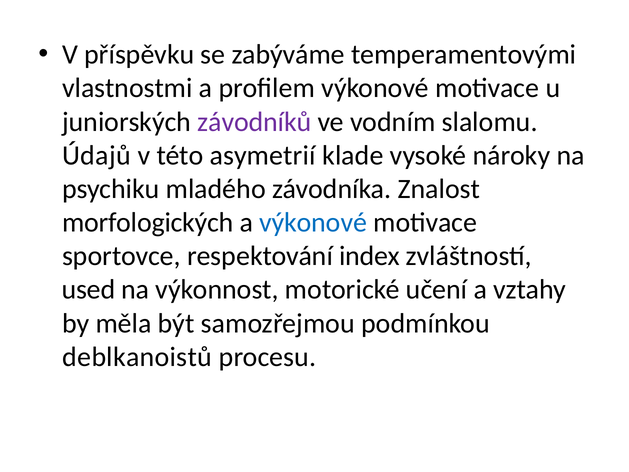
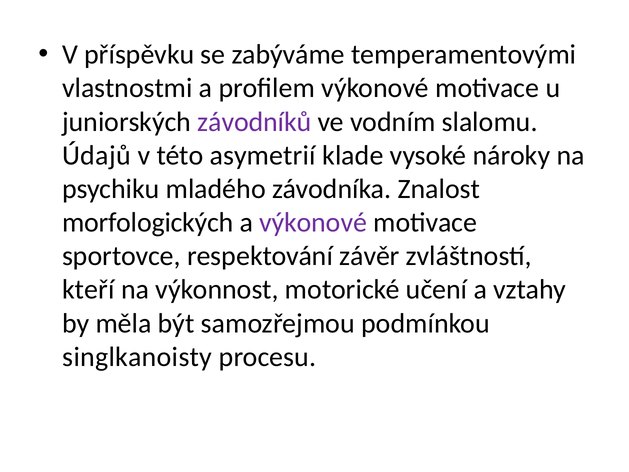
výkonové at (313, 222) colour: blue -> purple
index: index -> závěr
used: used -> kteří
deblkanoistů: deblkanoistů -> singlkanoisty
